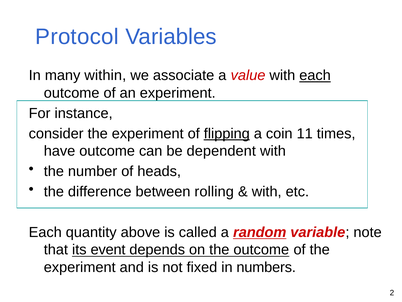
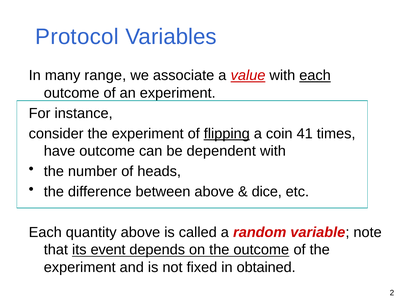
within: within -> range
value underline: none -> present
11: 11 -> 41
between rolling: rolling -> above
with at (267, 191): with -> dice
random underline: present -> none
numbers: numbers -> obtained
